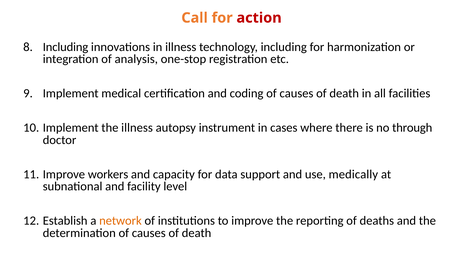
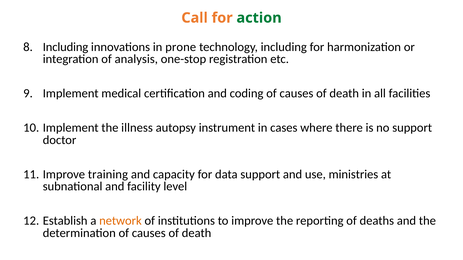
action colour: red -> green
in illness: illness -> prone
no through: through -> support
workers: workers -> training
medically: medically -> ministries
